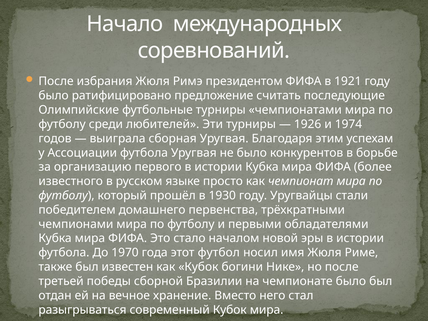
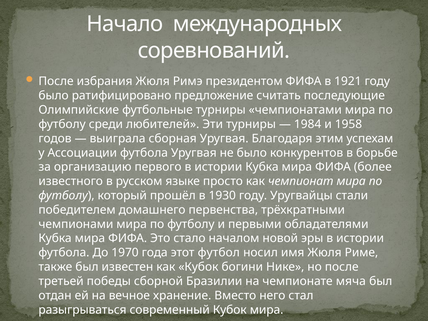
1926: 1926 -> 1984
1974: 1974 -> 1958
чемпионате было: было -> мяча
